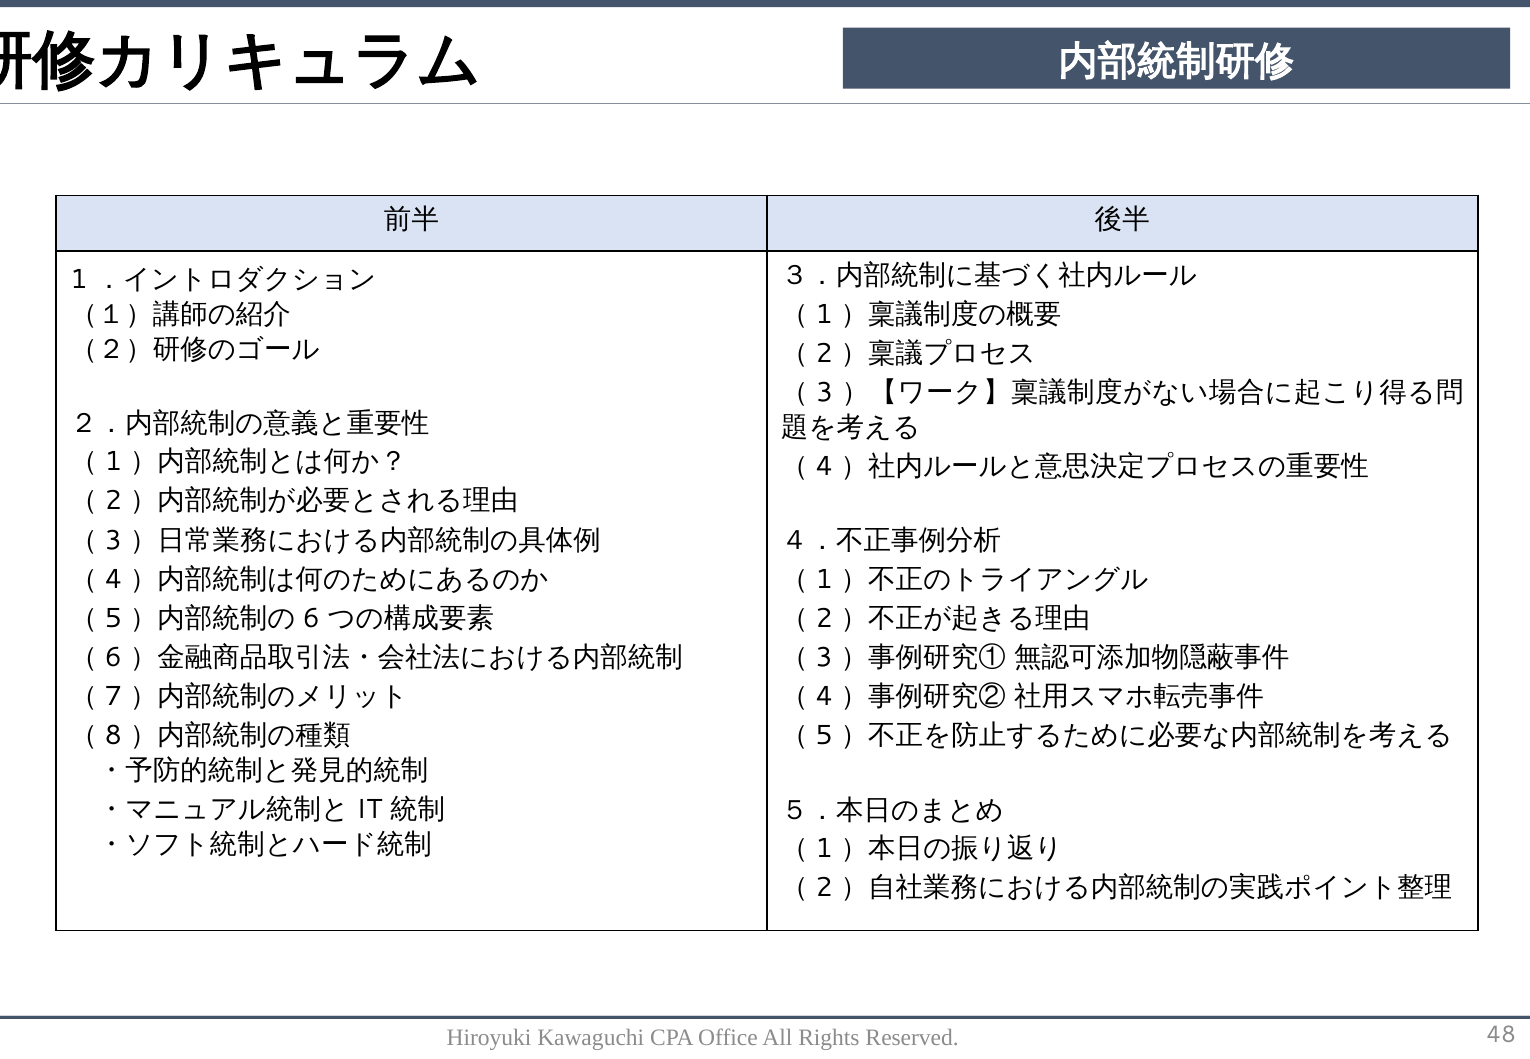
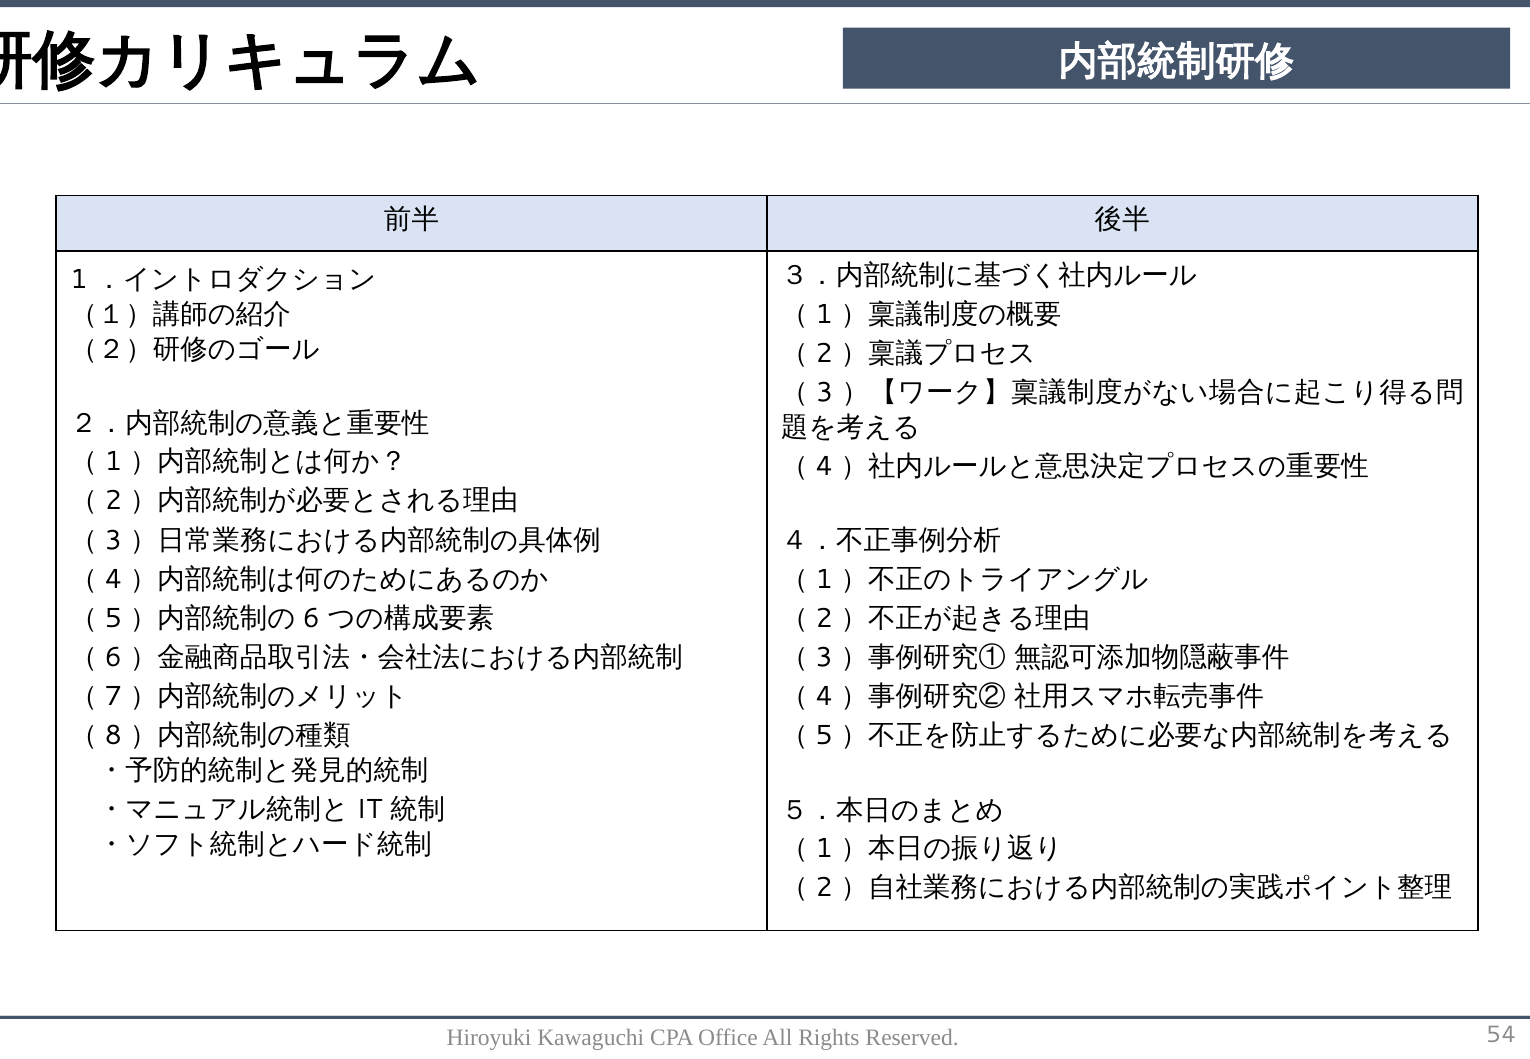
48: 48 -> 54
